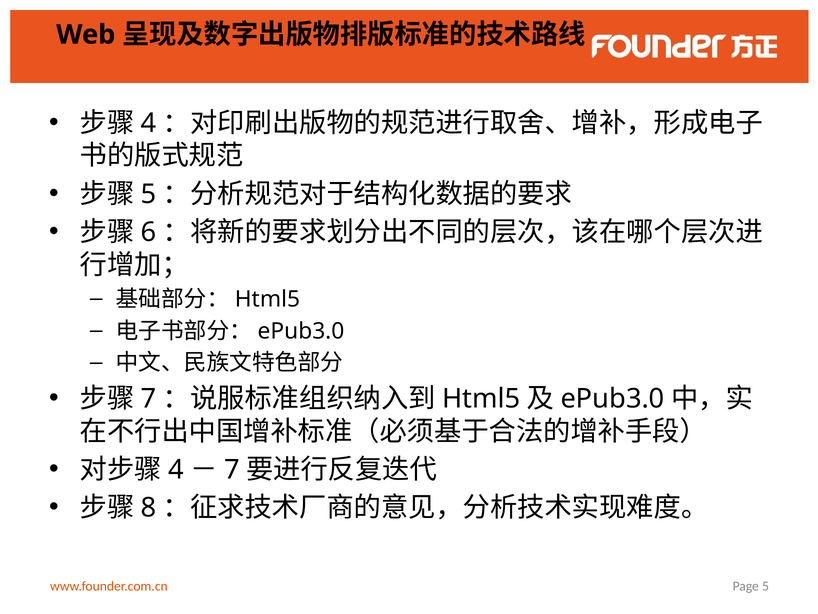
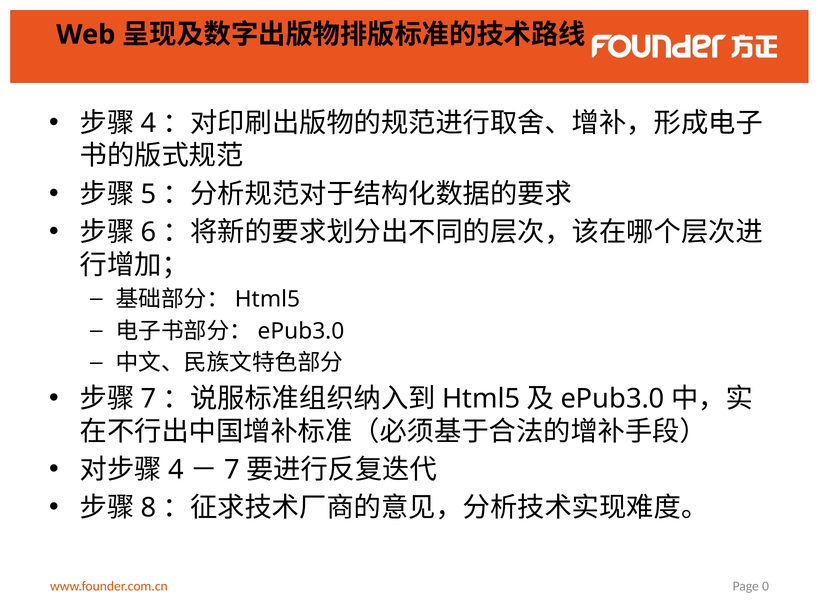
Page 5: 5 -> 0
